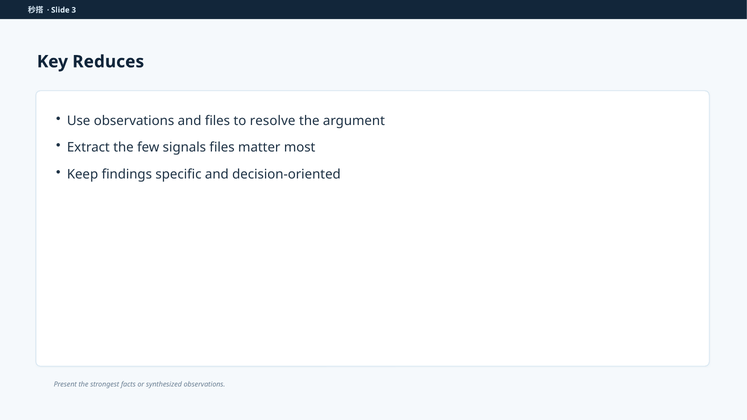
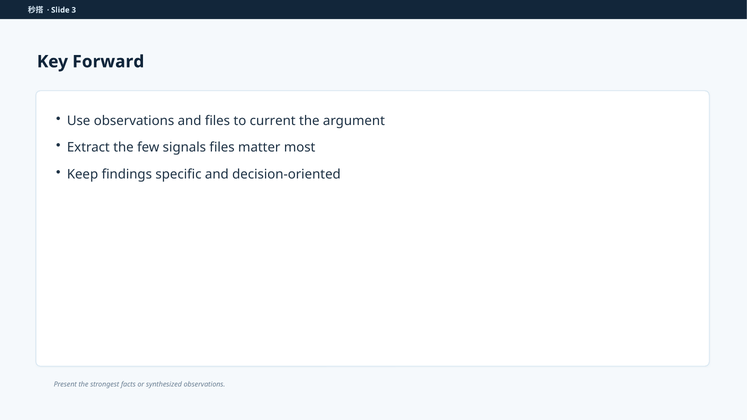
Reduces: Reduces -> Forward
resolve: resolve -> current
